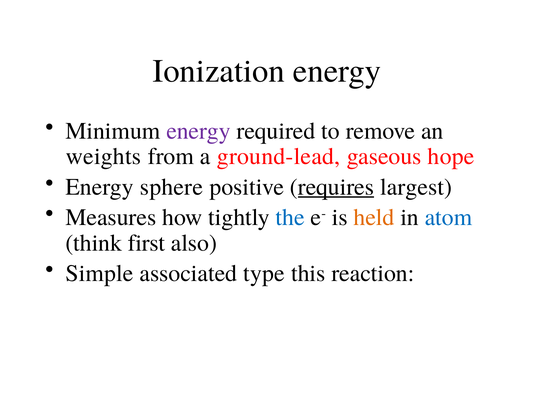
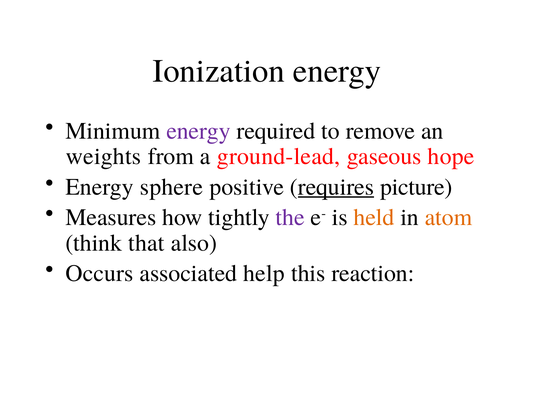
largest: largest -> picture
the colour: blue -> purple
atom colour: blue -> orange
first: first -> that
Simple: Simple -> Occurs
type: type -> help
